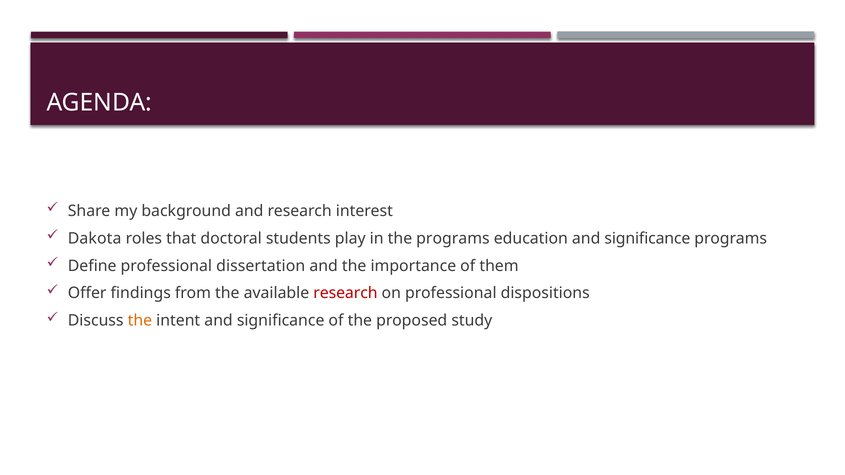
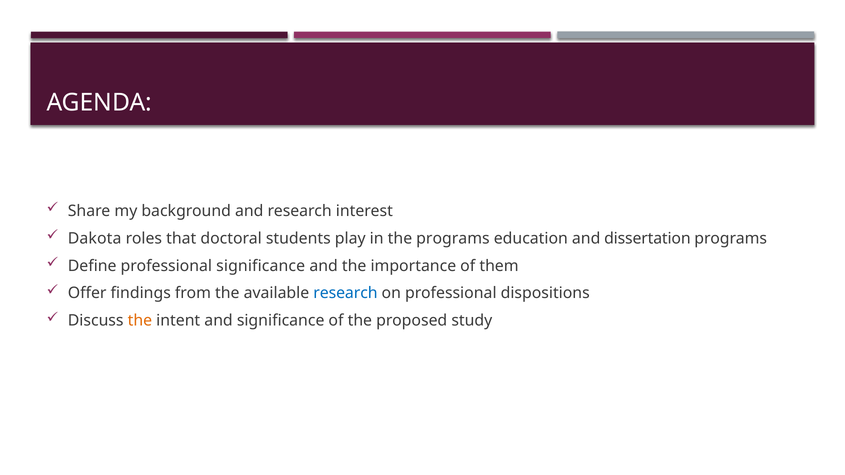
education and significance: significance -> dissertation
professional dissertation: dissertation -> significance
research at (345, 293) colour: red -> blue
